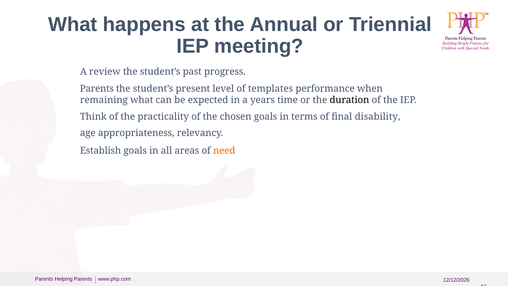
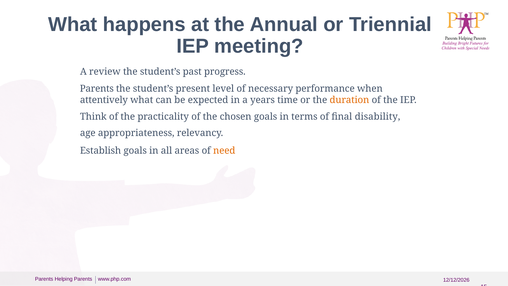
templates: templates -> necessary
remaining: remaining -> attentively
duration colour: black -> orange
